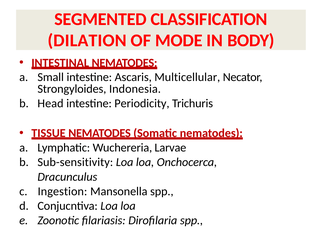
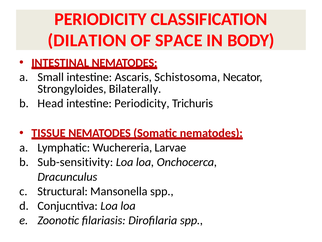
SEGMENTED at (100, 19): SEGMENTED -> PERIODICITY
MODE: MODE -> SPACE
Multicellular: Multicellular -> Schistosoma
Indonesia: Indonesia -> Bilaterally
Ingestion: Ingestion -> Structural
